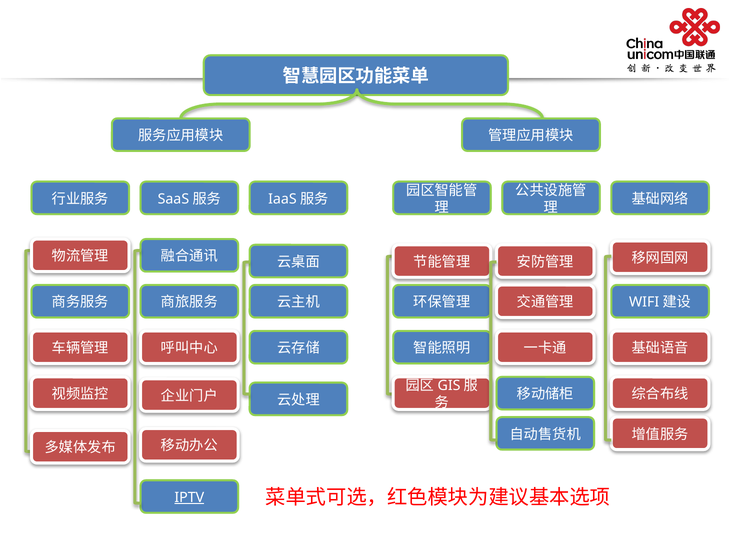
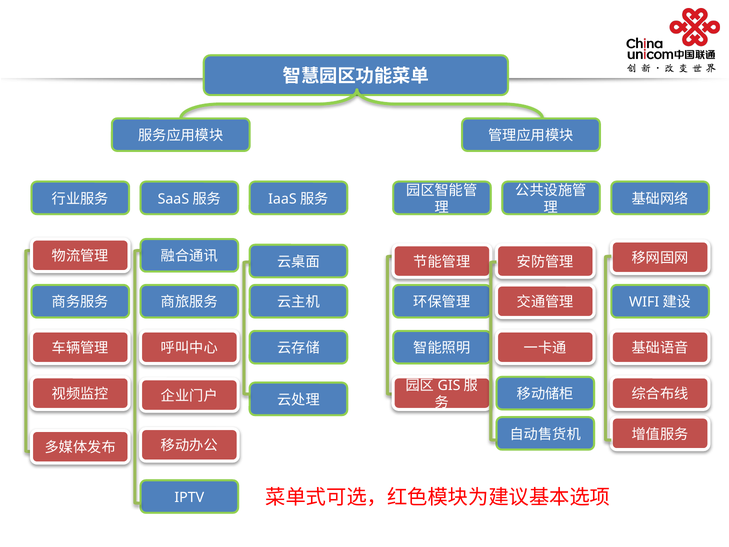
IPTV underline: present -> none
